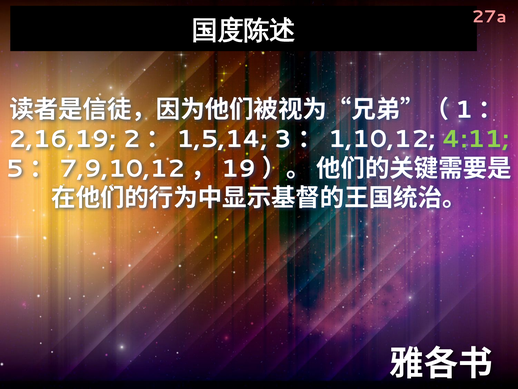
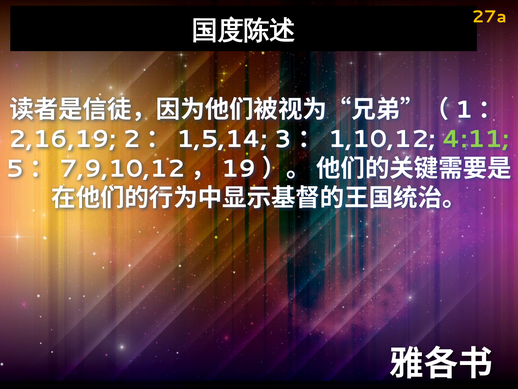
27a colour: pink -> yellow
